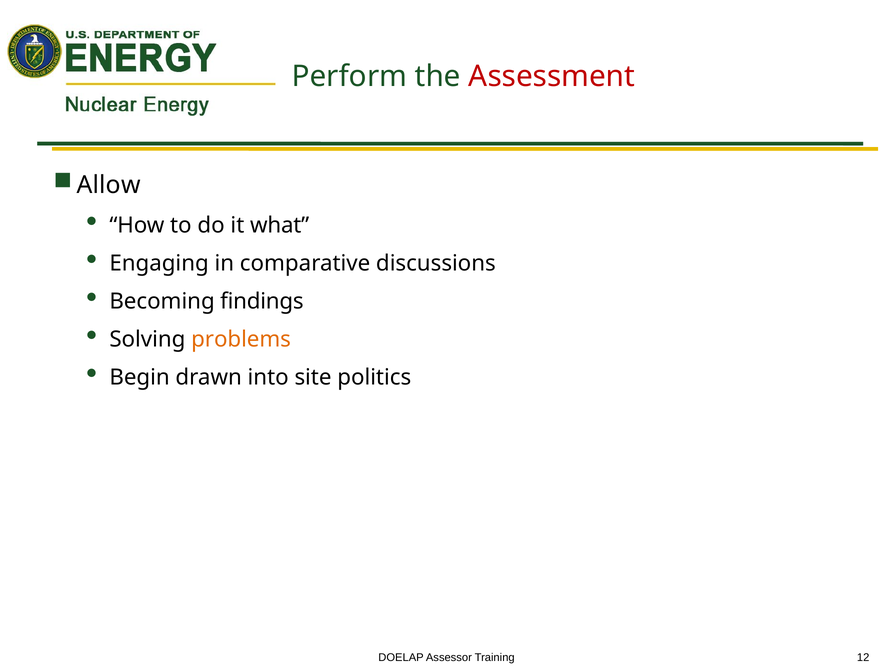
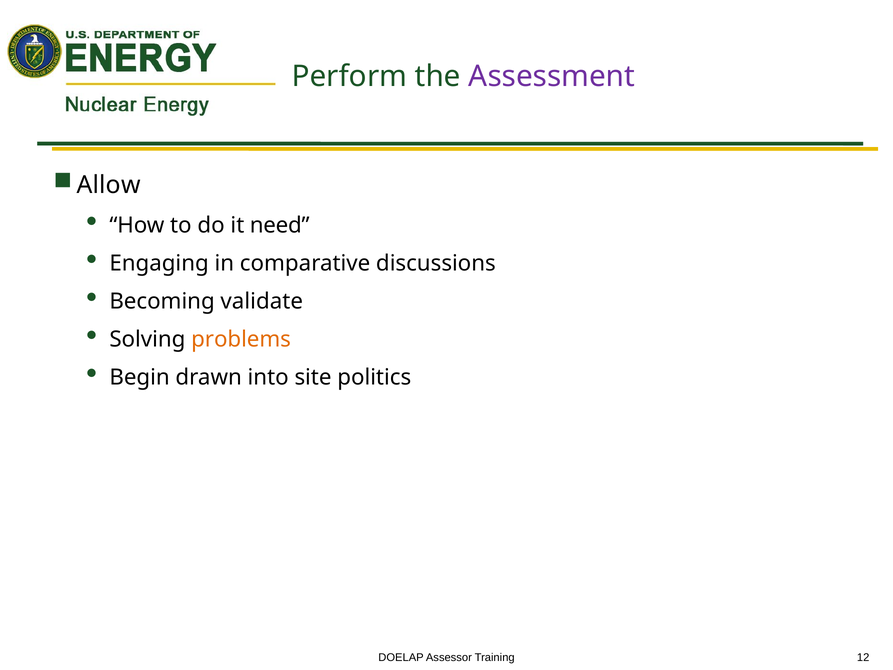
Assessment colour: red -> purple
what: what -> need
findings: findings -> validate
